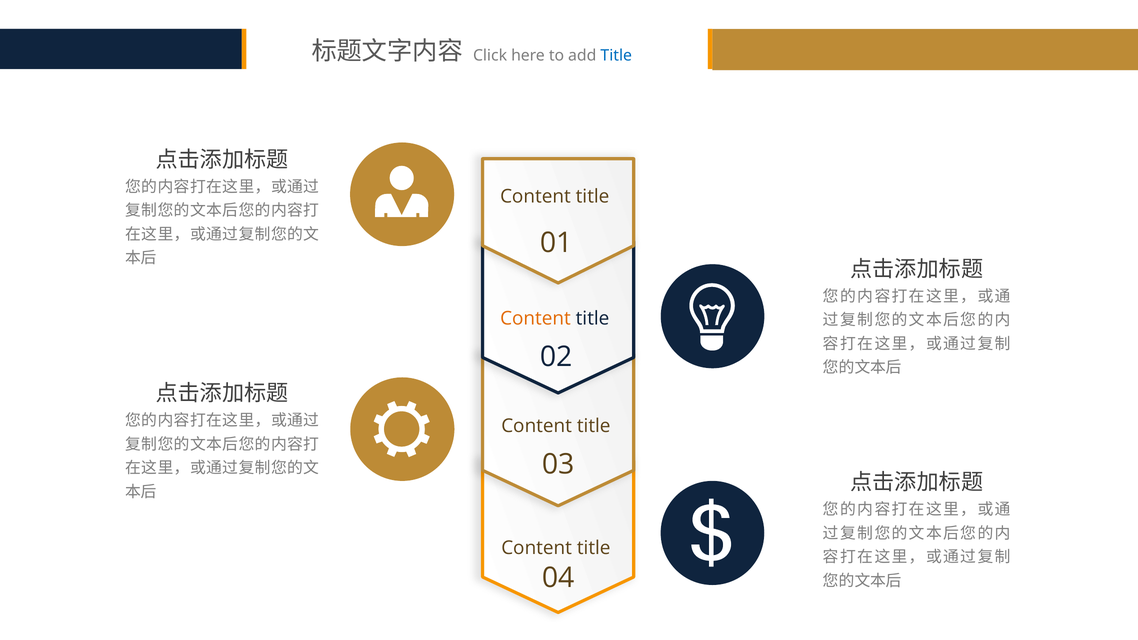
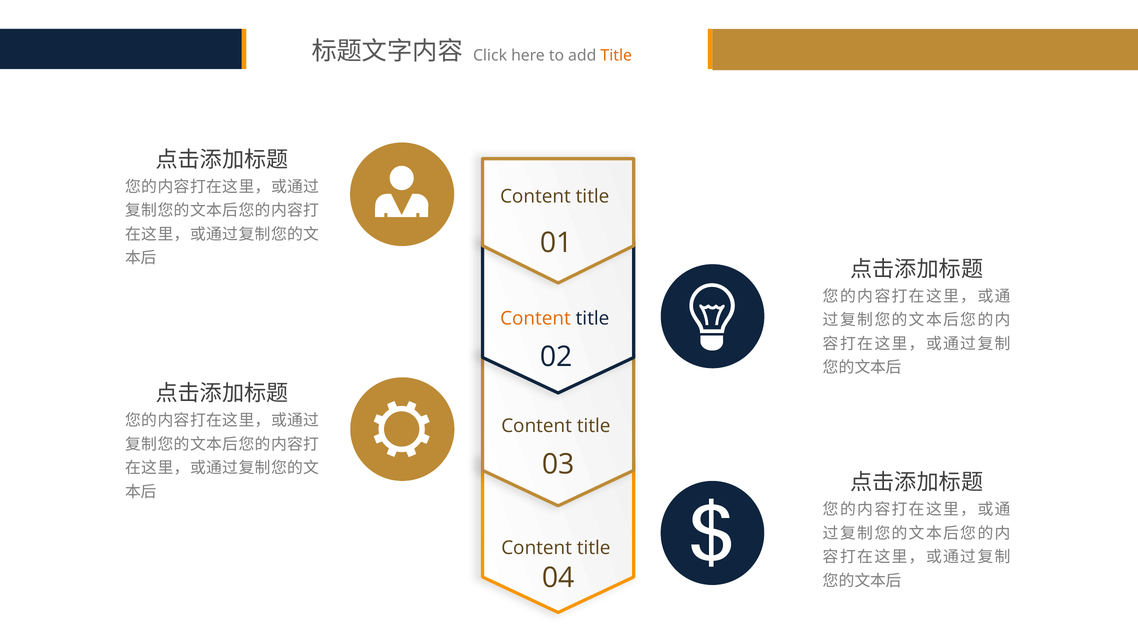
Title at (616, 55) colour: blue -> orange
